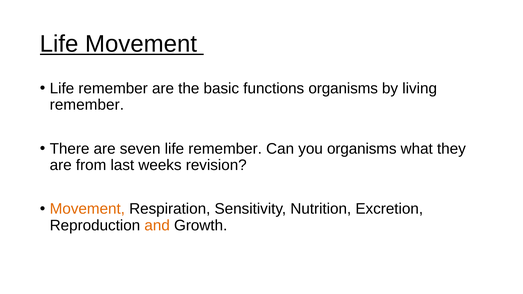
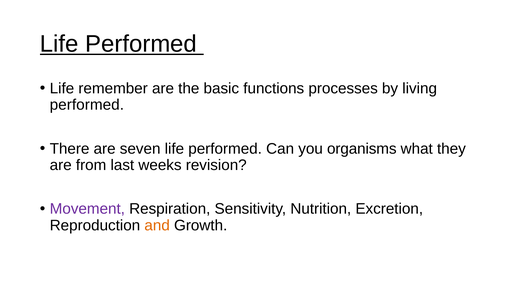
Movement at (141, 44): Movement -> Performed
functions organisms: organisms -> processes
remember at (87, 105): remember -> performed
seven life remember: remember -> performed
Movement at (87, 209) colour: orange -> purple
